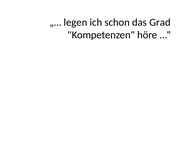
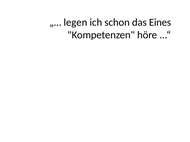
Grad: Grad -> Eines
